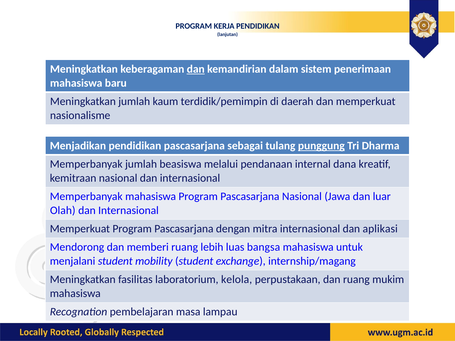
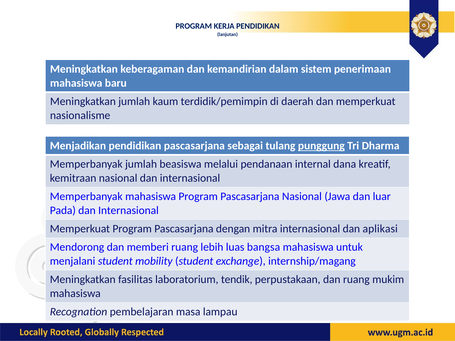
dan at (196, 69) underline: present -> none
Olah: Olah -> Pada
kelola: kelola -> tendik
